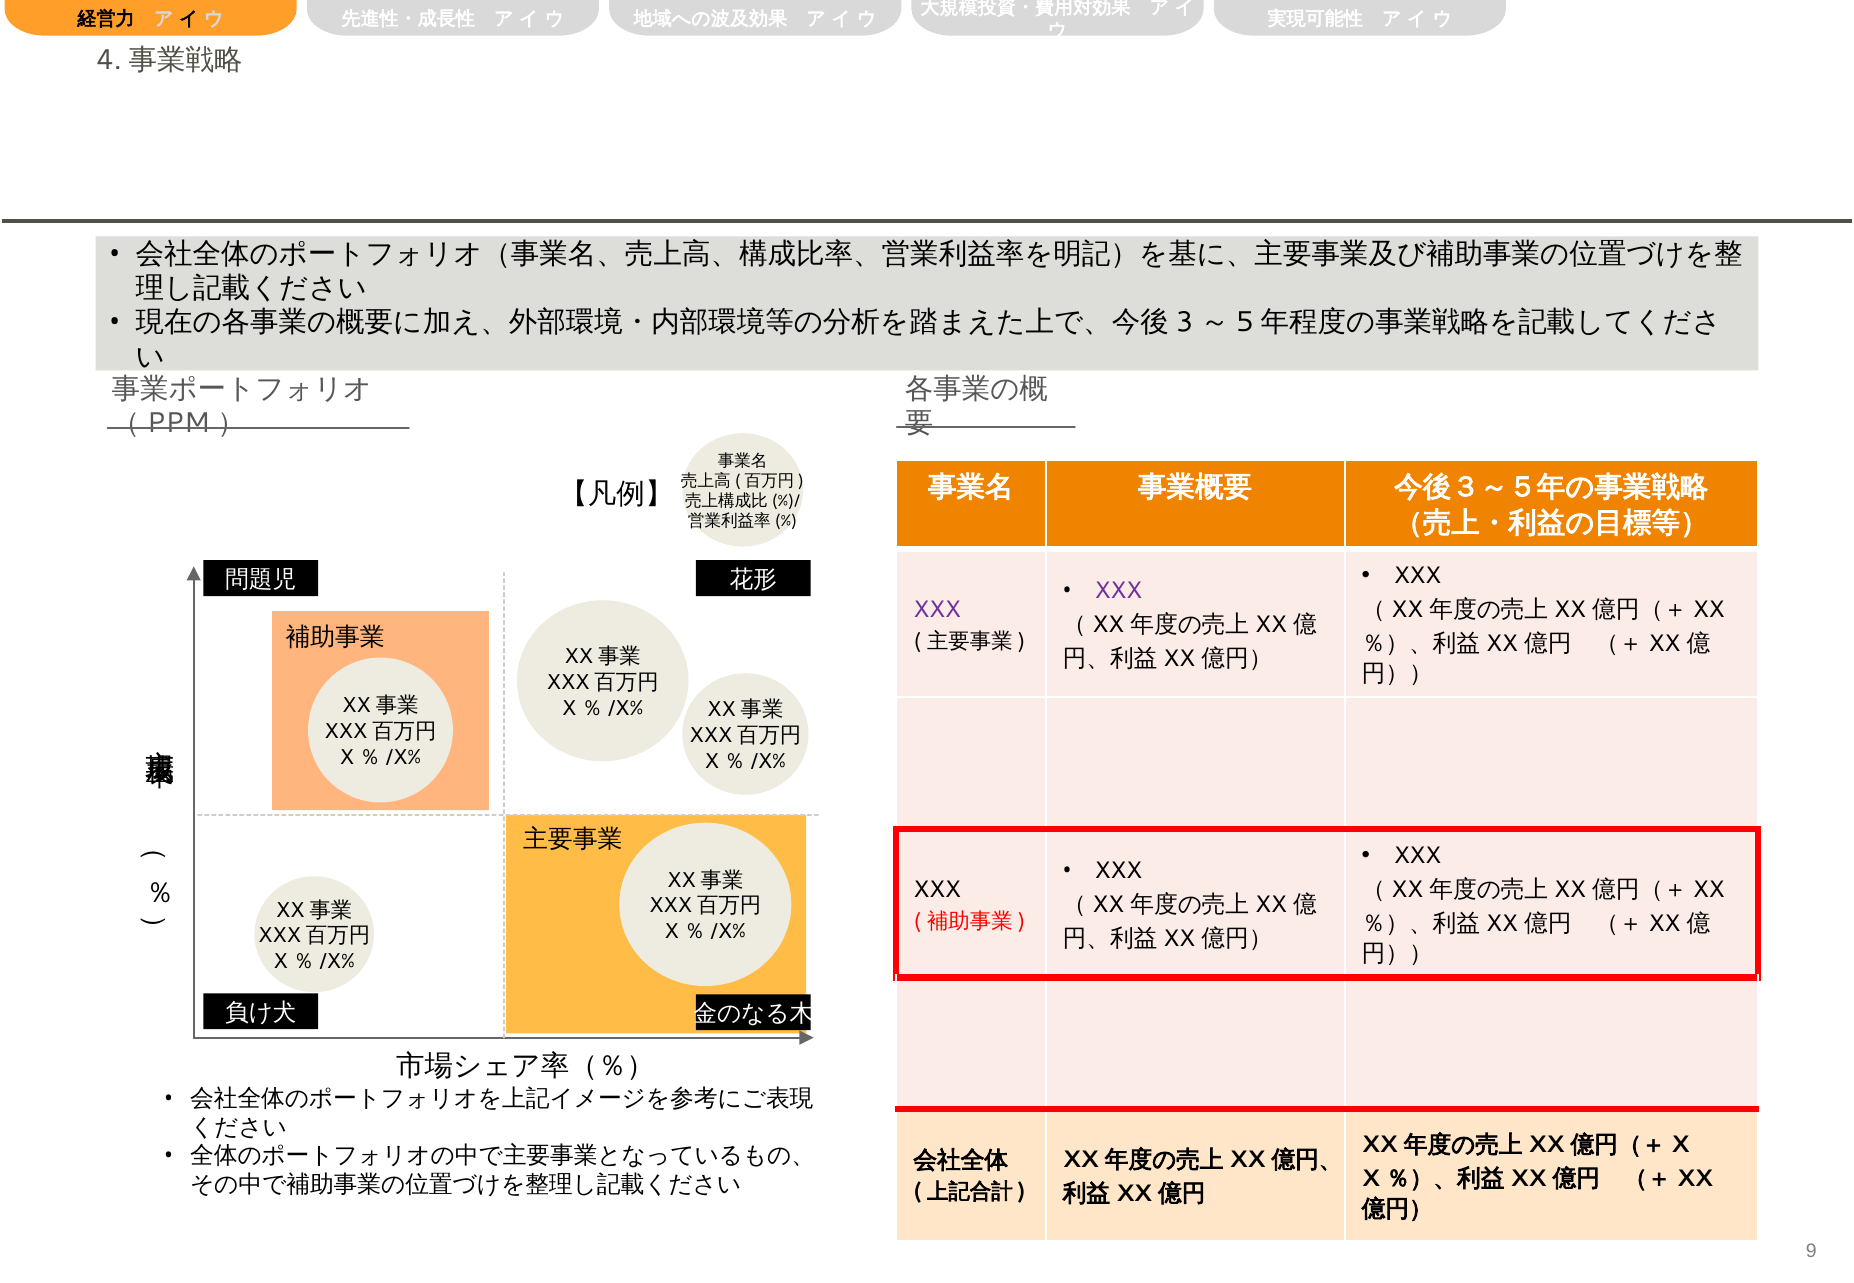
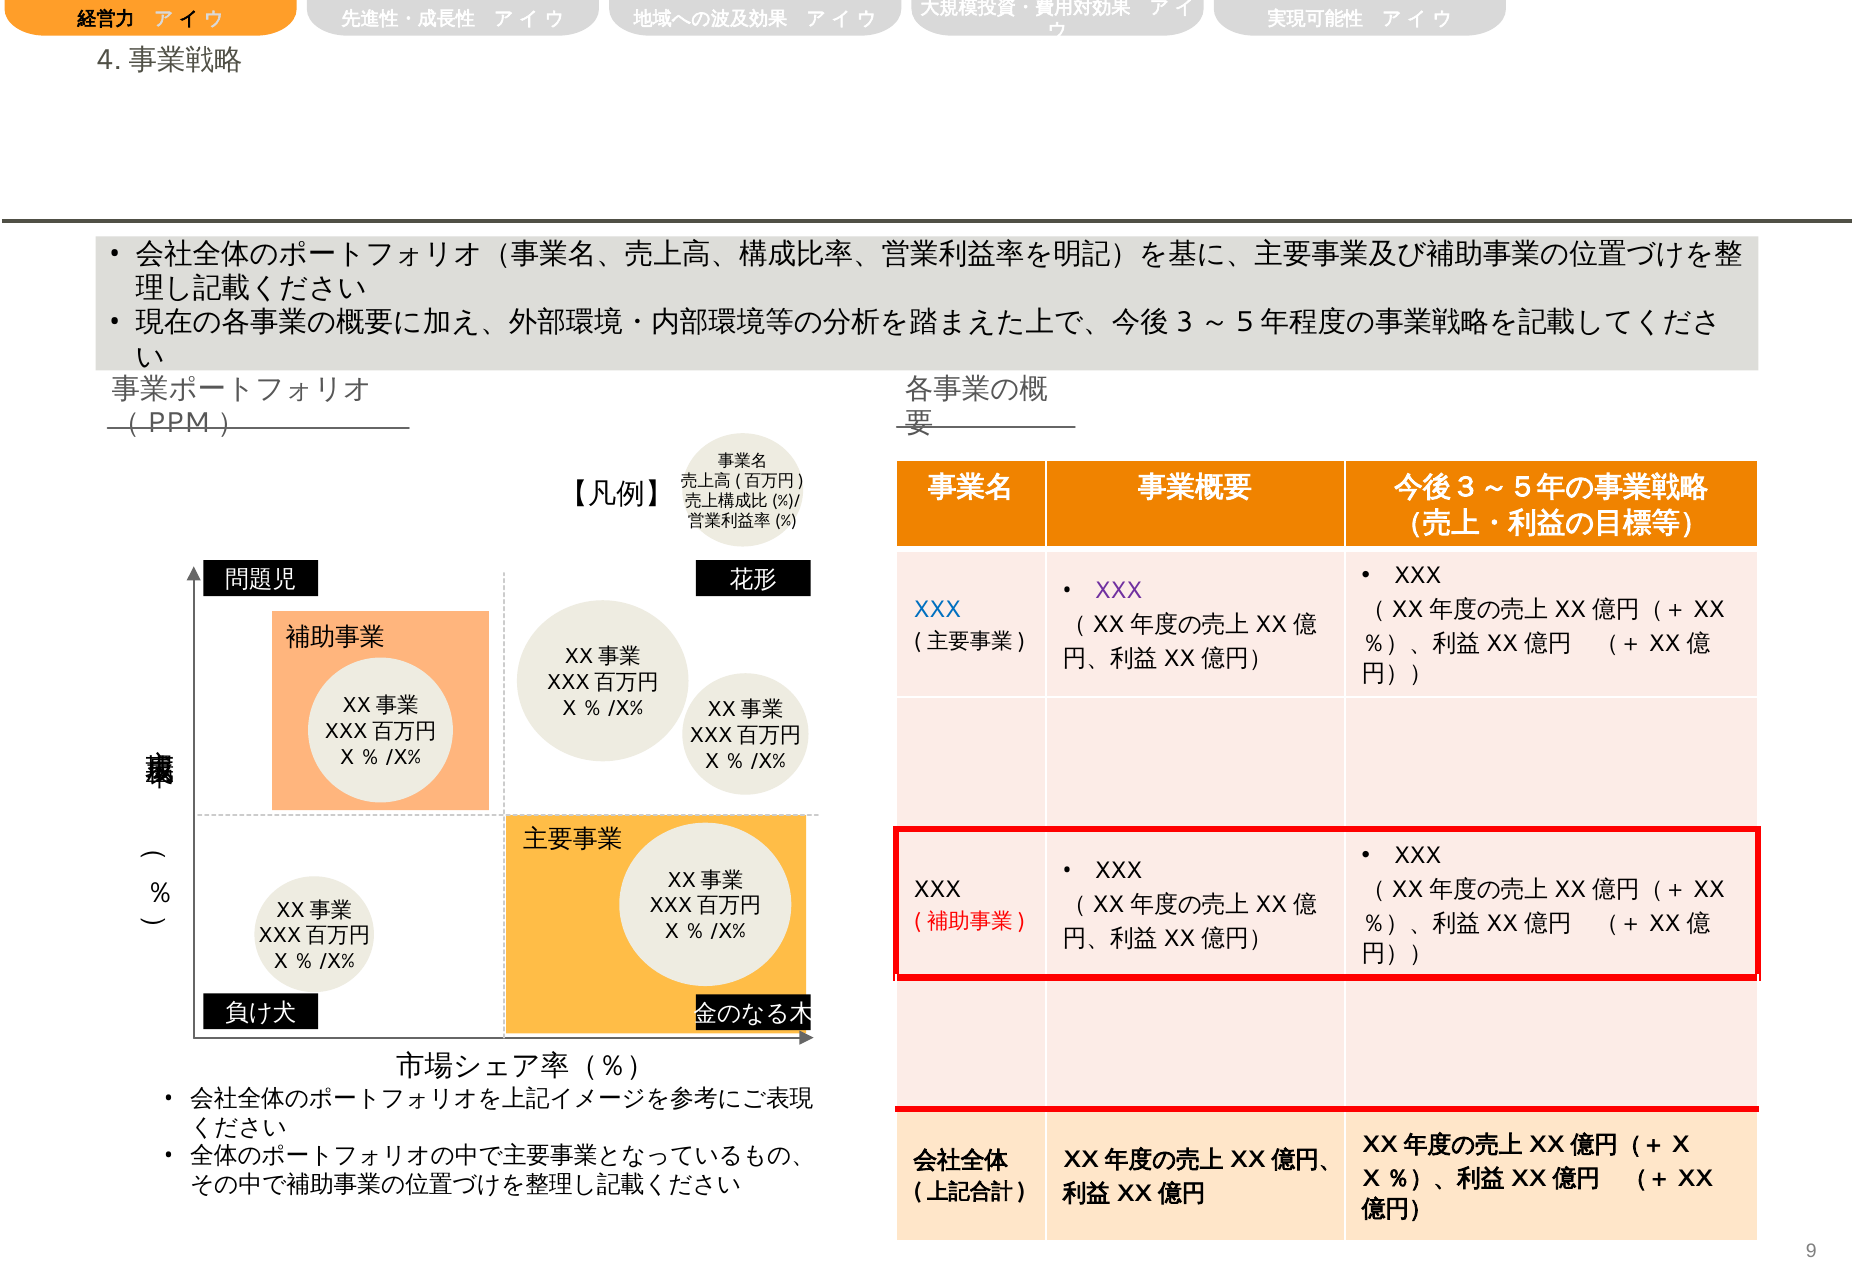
XXX at (937, 610) colour: purple -> blue
